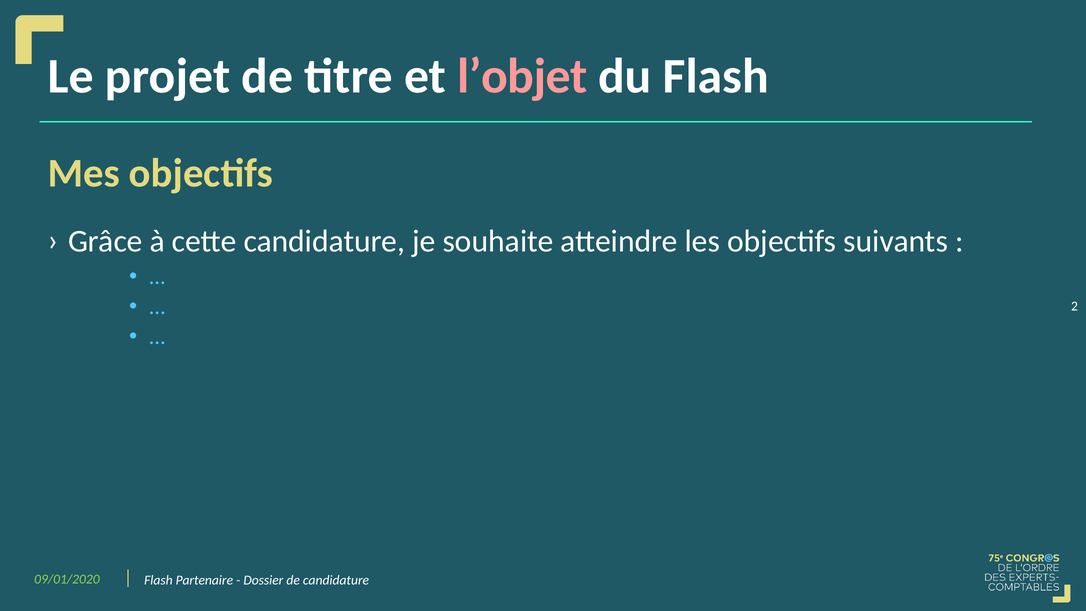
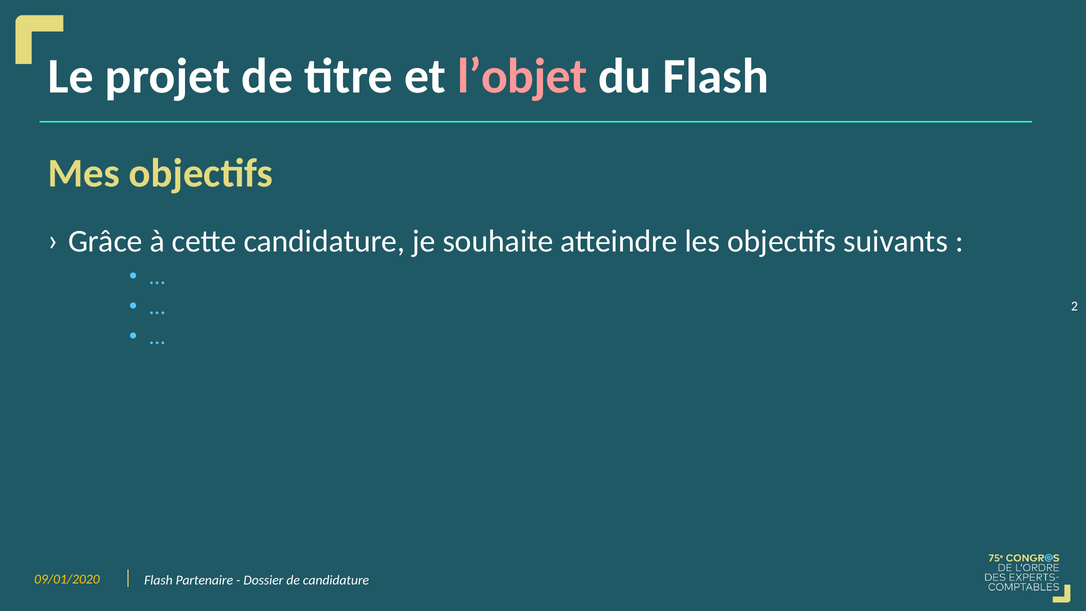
09/01/2020 colour: light green -> yellow
